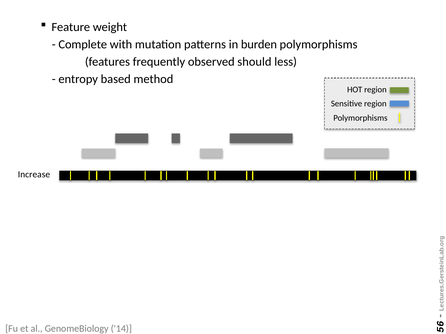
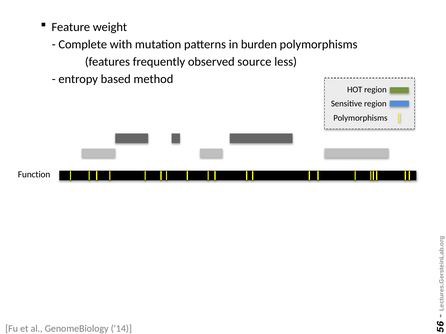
should: should -> source
Increase: Increase -> Function
